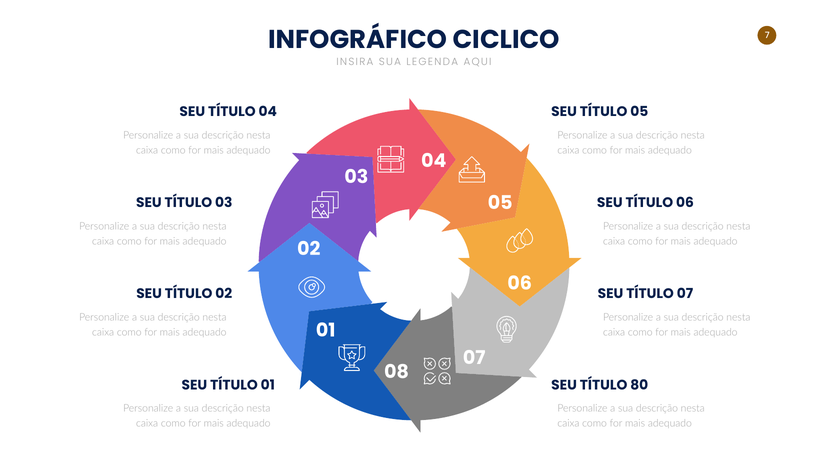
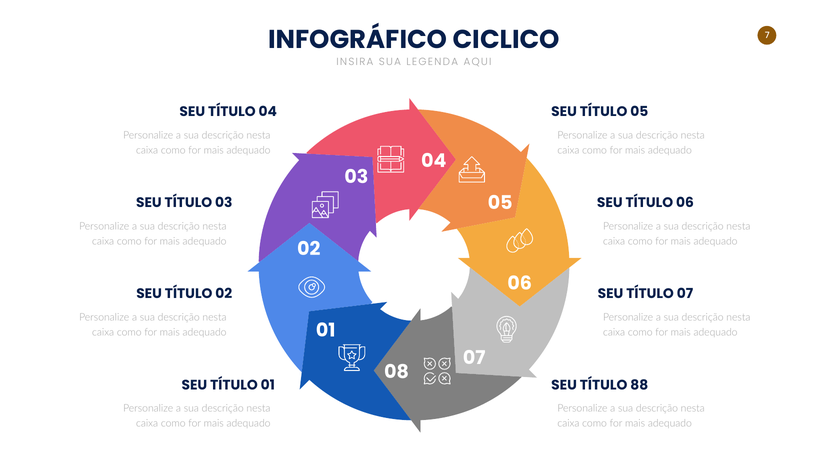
80: 80 -> 88
